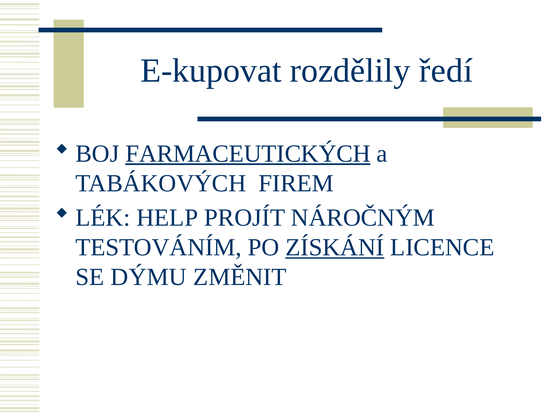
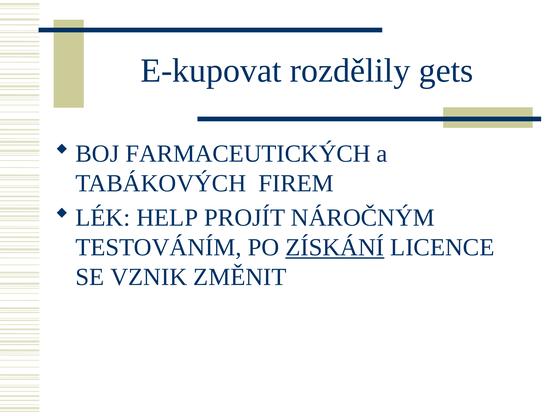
ředí: ředí -> gets
FARMACEUTICKÝCH underline: present -> none
DÝMU: DÝMU -> VZNIK
